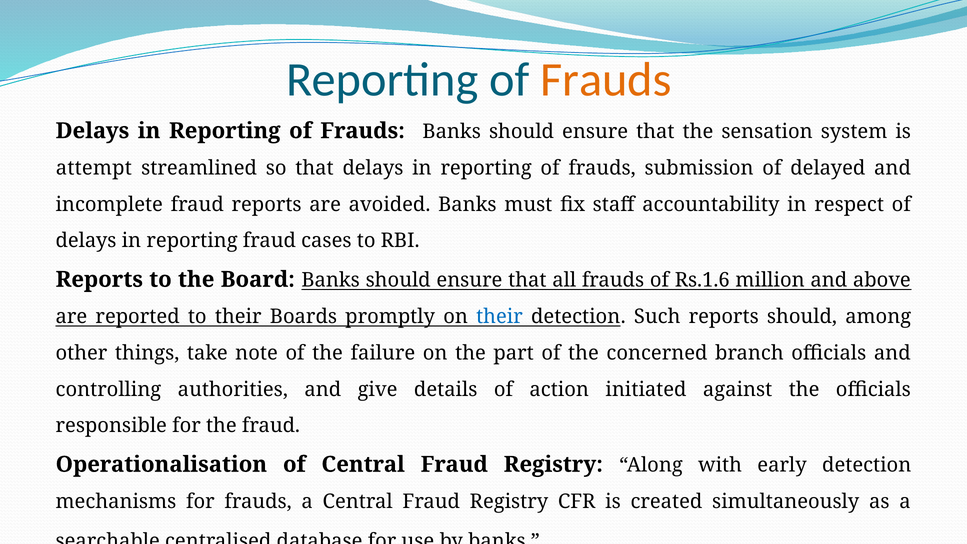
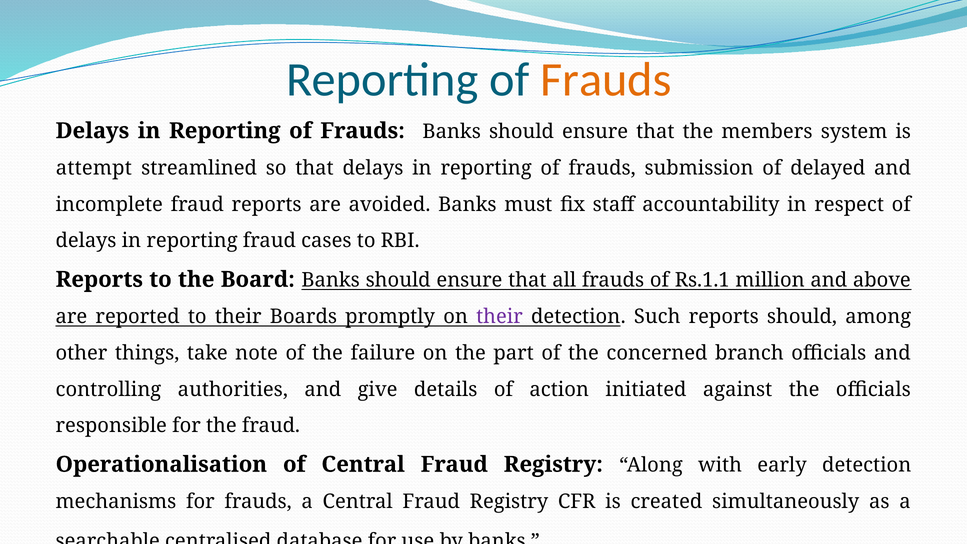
sensation: sensation -> members
Rs.1.6: Rs.1.6 -> Rs.1.1
their at (499, 317) colour: blue -> purple
